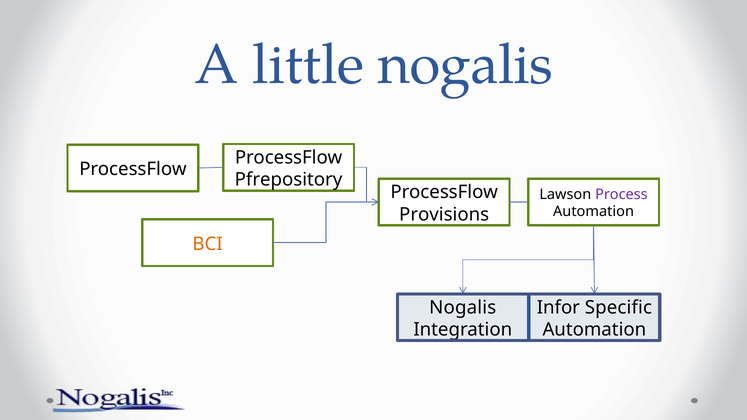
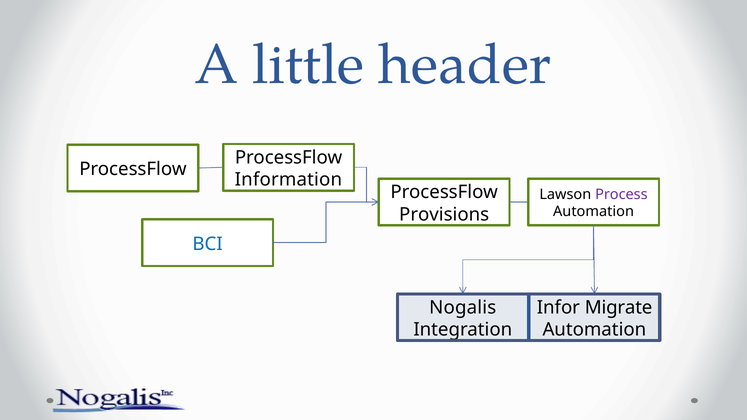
little nogalis: nogalis -> header
Pfrepository: Pfrepository -> Information
BCI colour: orange -> blue
Specific: Specific -> Migrate
